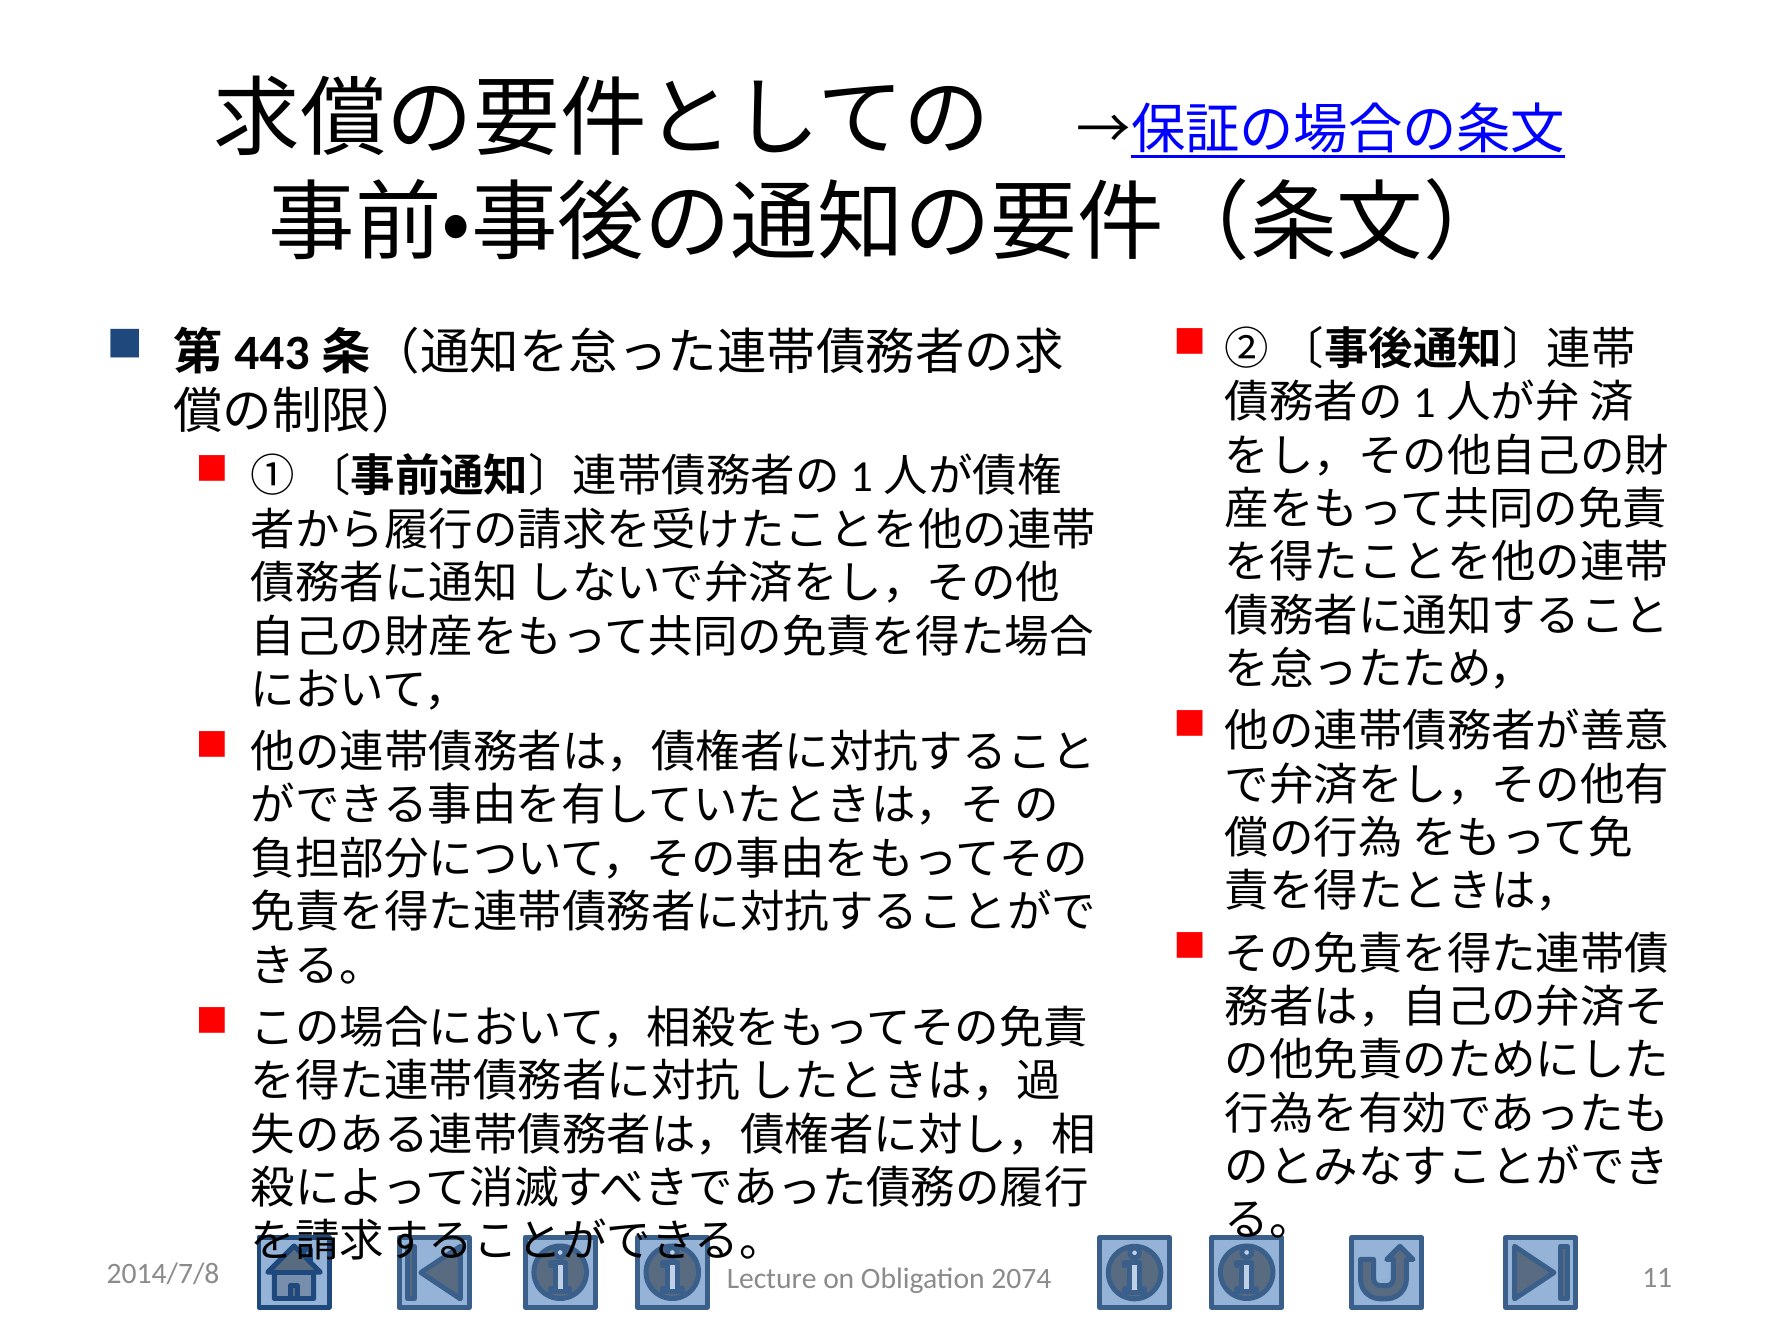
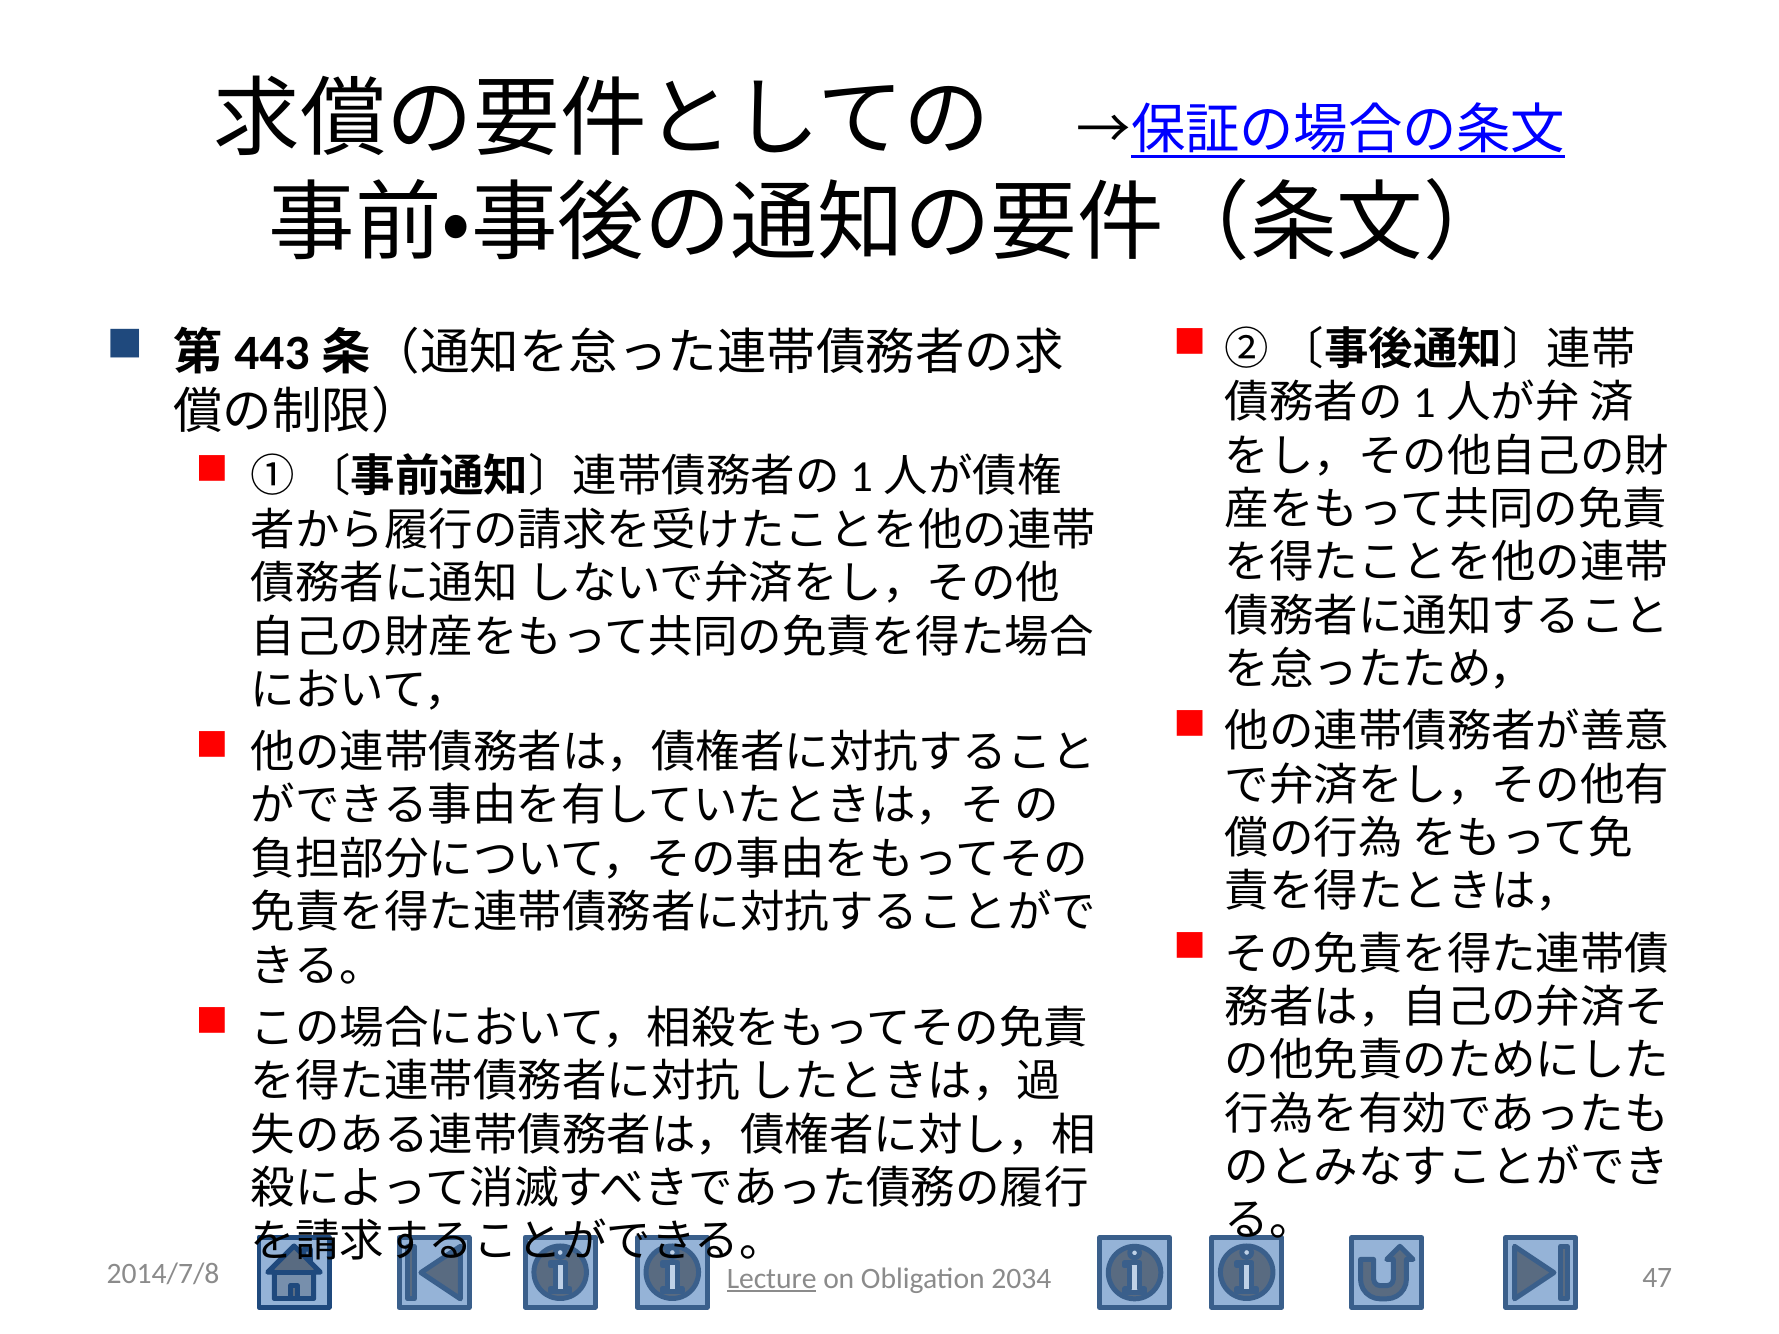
11: 11 -> 47
Lecture underline: none -> present
2074: 2074 -> 2034
